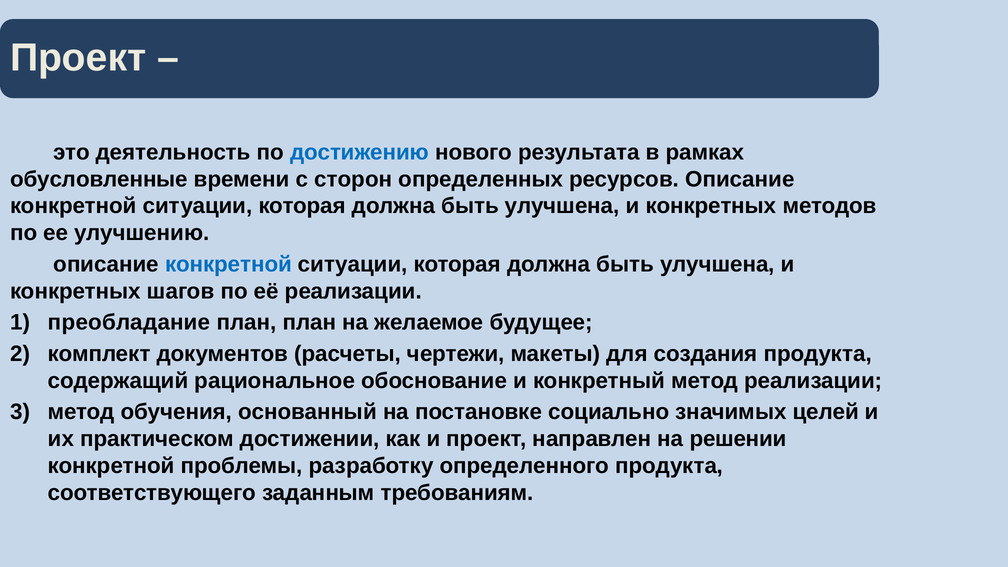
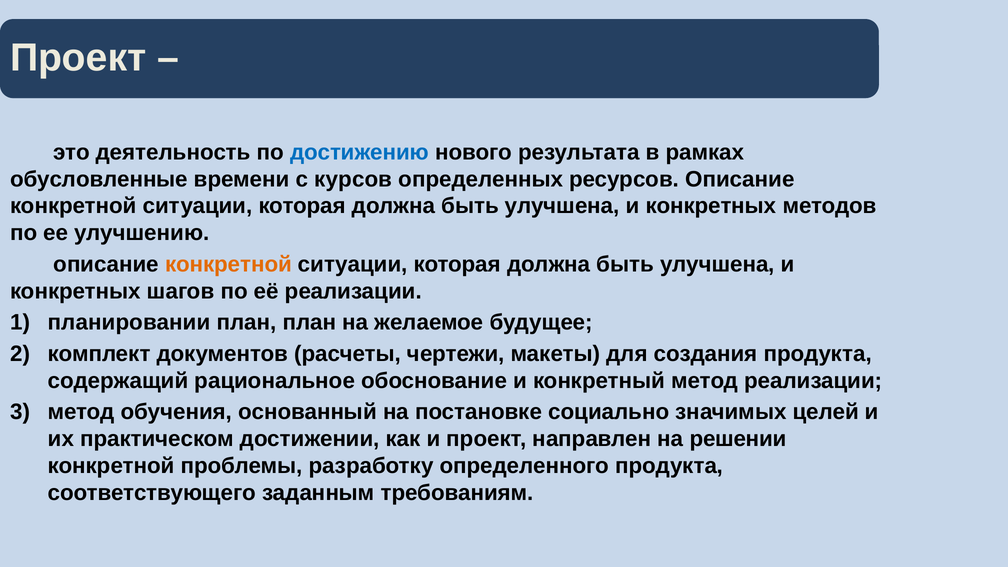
сторон: сторон -> курсов
конкретной at (228, 264) colour: blue -> orange
преобладание: преобладание -> планировании
